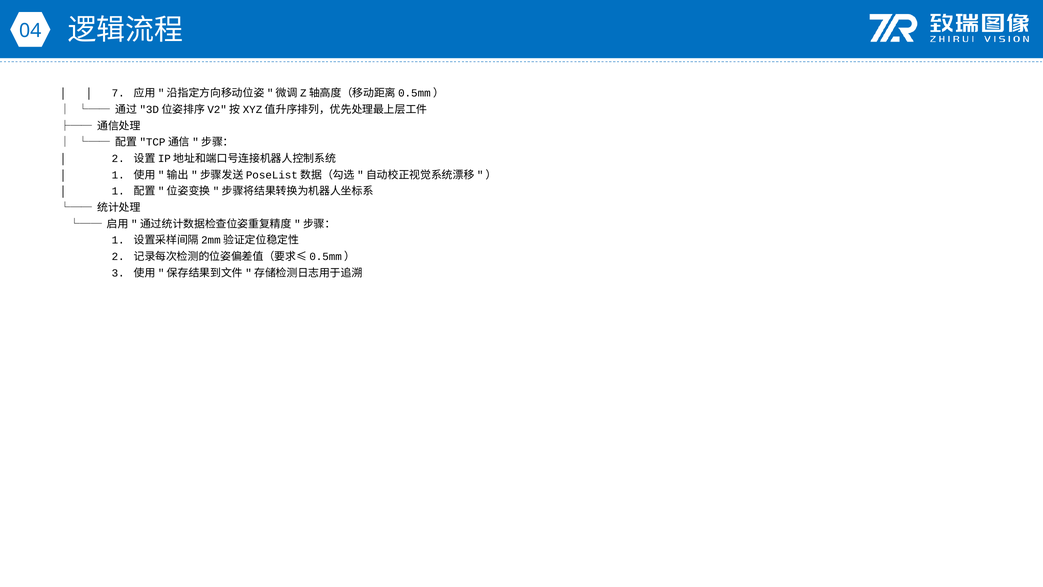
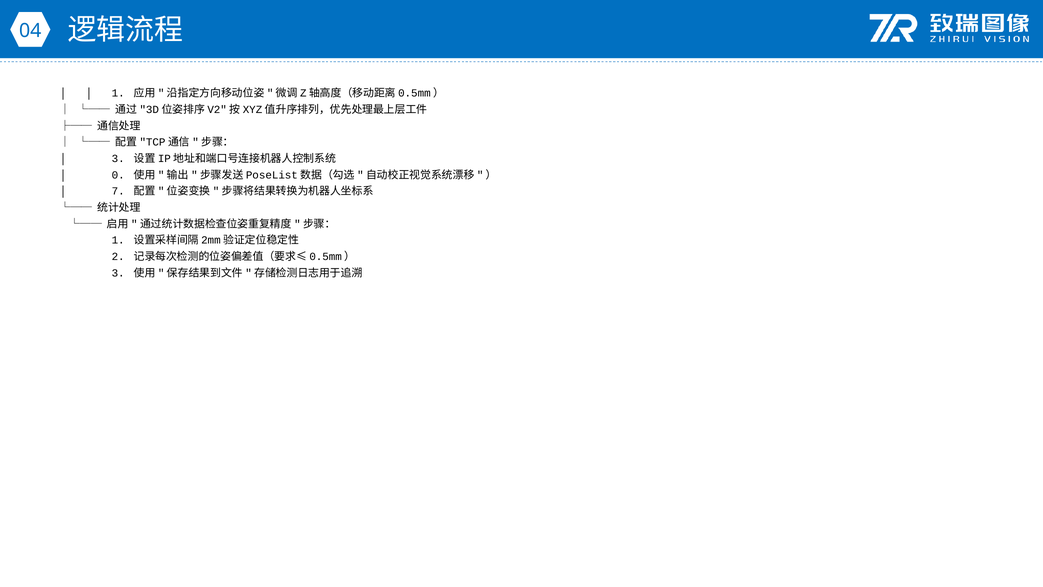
7 at (118, 93): 7 -> 1
2 at (118, 159): 2 -> 3
1 at (118, 175): 1 -> 0
1 at (118, 191): 1 -> 7
